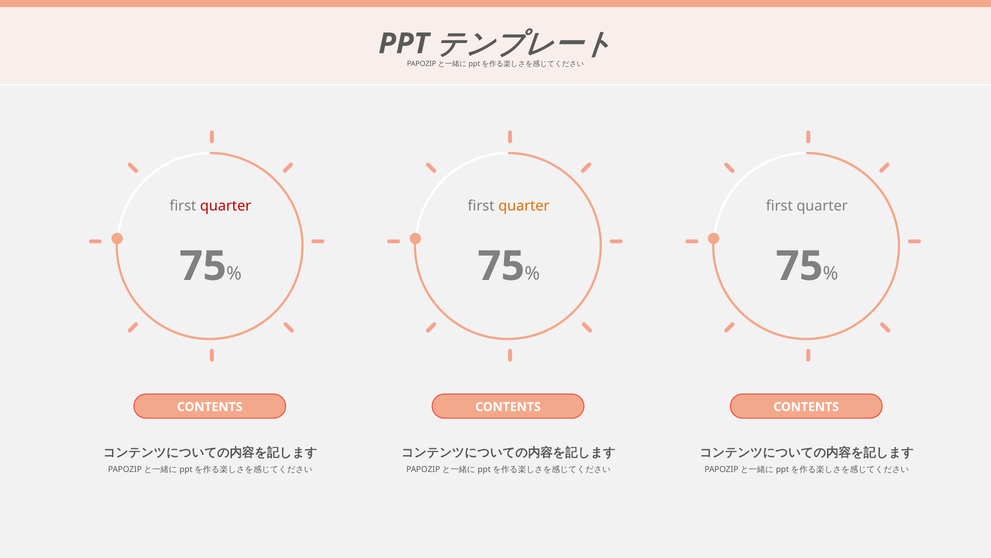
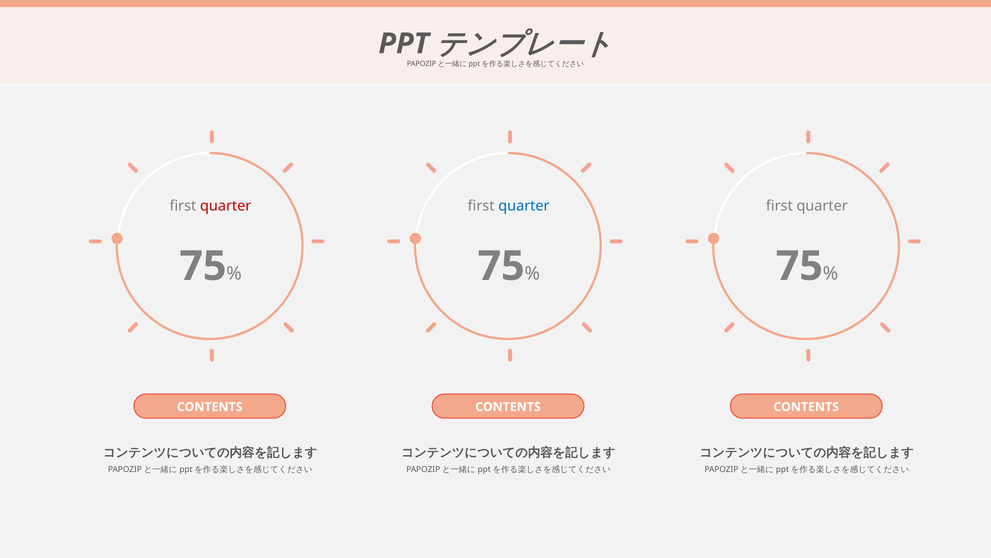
quarter at (524, 206) colour: orange -> blue
